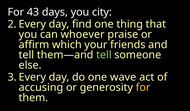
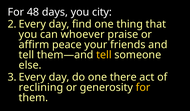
43: 43 -> 48
which: which -> peace
tell at (104, 55) colour: light green -> yellow
wave: wave -> there
accusing: accusing -> reclining
